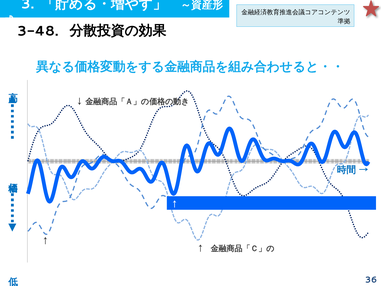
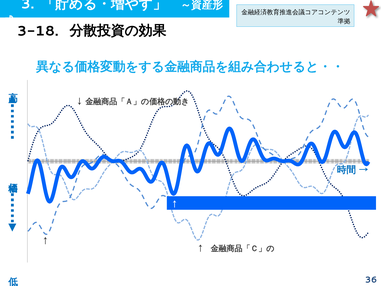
3-48: 3-48 -> 3-18
